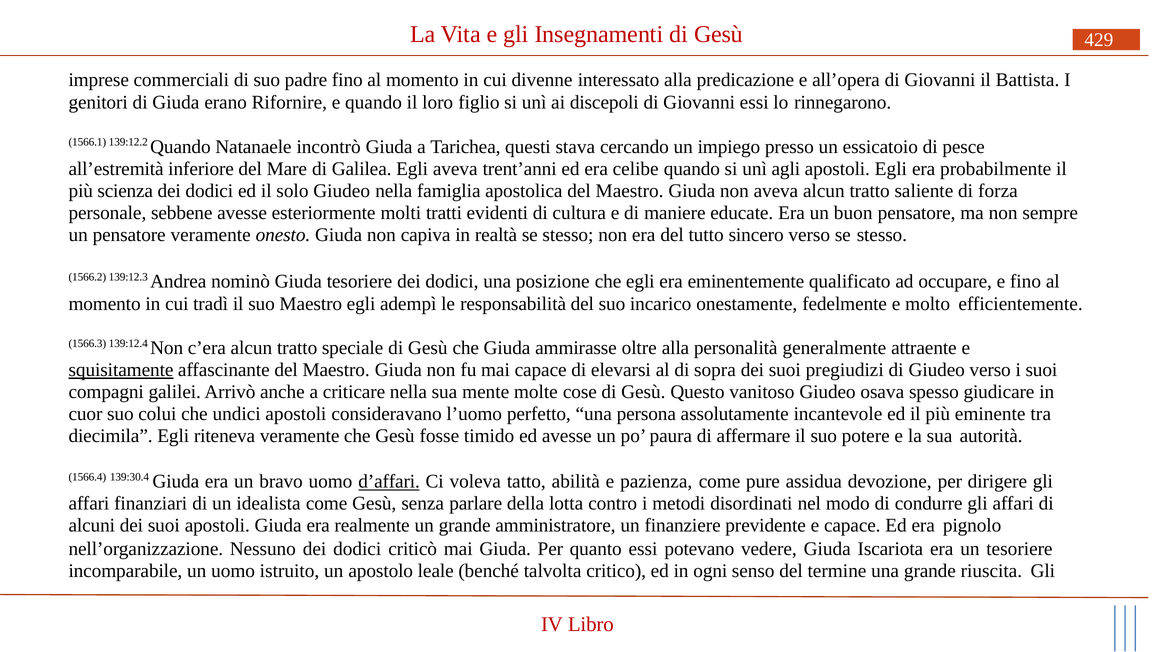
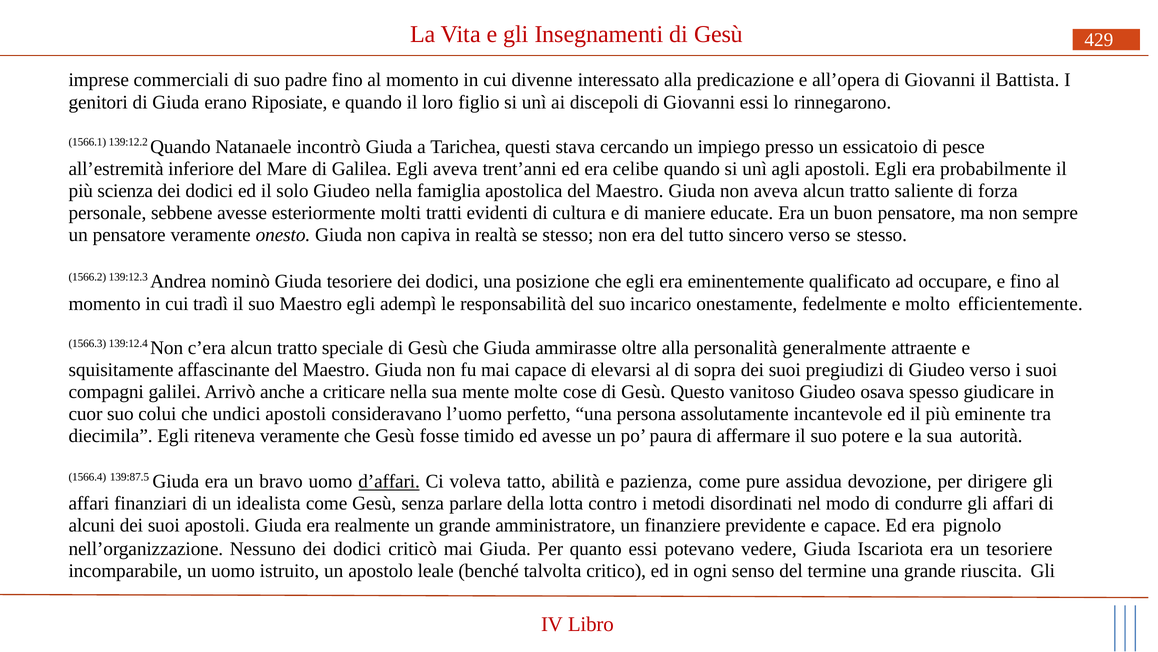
Rifornire: Rifornire -> Riposiate
squisitamente underline: present -> none
139:30.4: 139:30.4 -> 139:87.5
